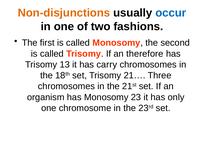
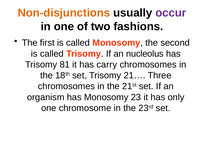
occur colour: blue -> purple
therefore: therefore -> nucleolus
13: 13 -> 81
